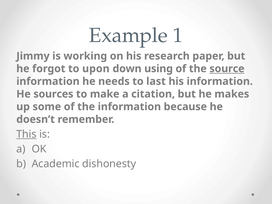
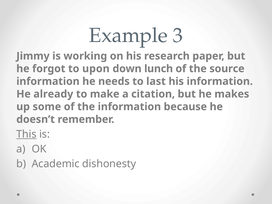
1: 1 -> 3
using: using -> lunch
source underline: present -> none
sources: sources -> already
